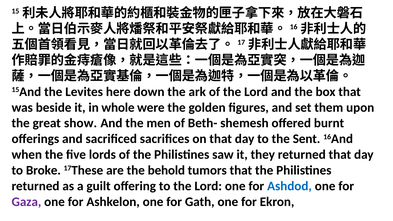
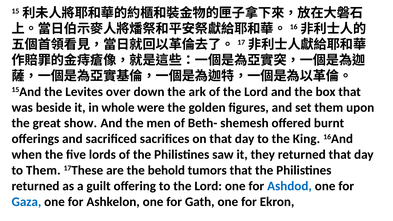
here: here -> over
Sent: Sent -> King
to Broke: Broke -> Them
Gaza colour: purple -> blue
